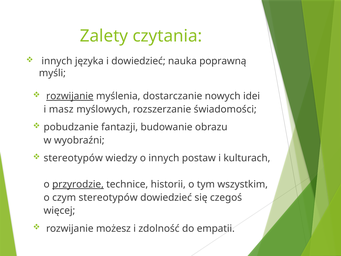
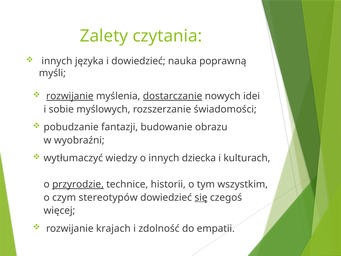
dostarczanie underline: none -> present
masz: masz -> sobie
stereotypów at (73, 158): stereotypów -> wytłumaczyć
postaw: postaw -> dziecka
się underline: none -> present
możesz: możesz -> krajach
